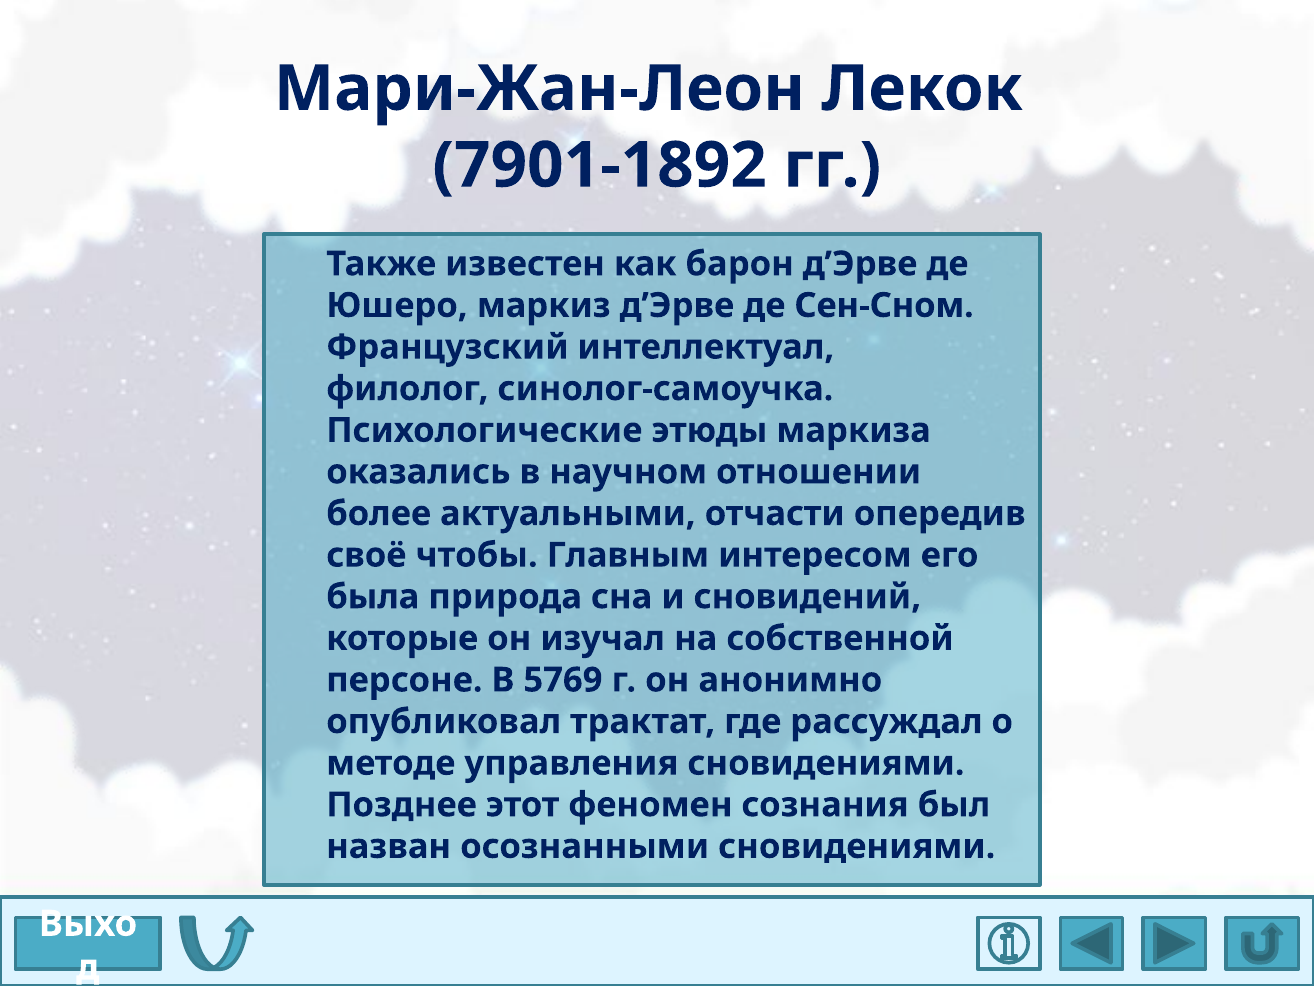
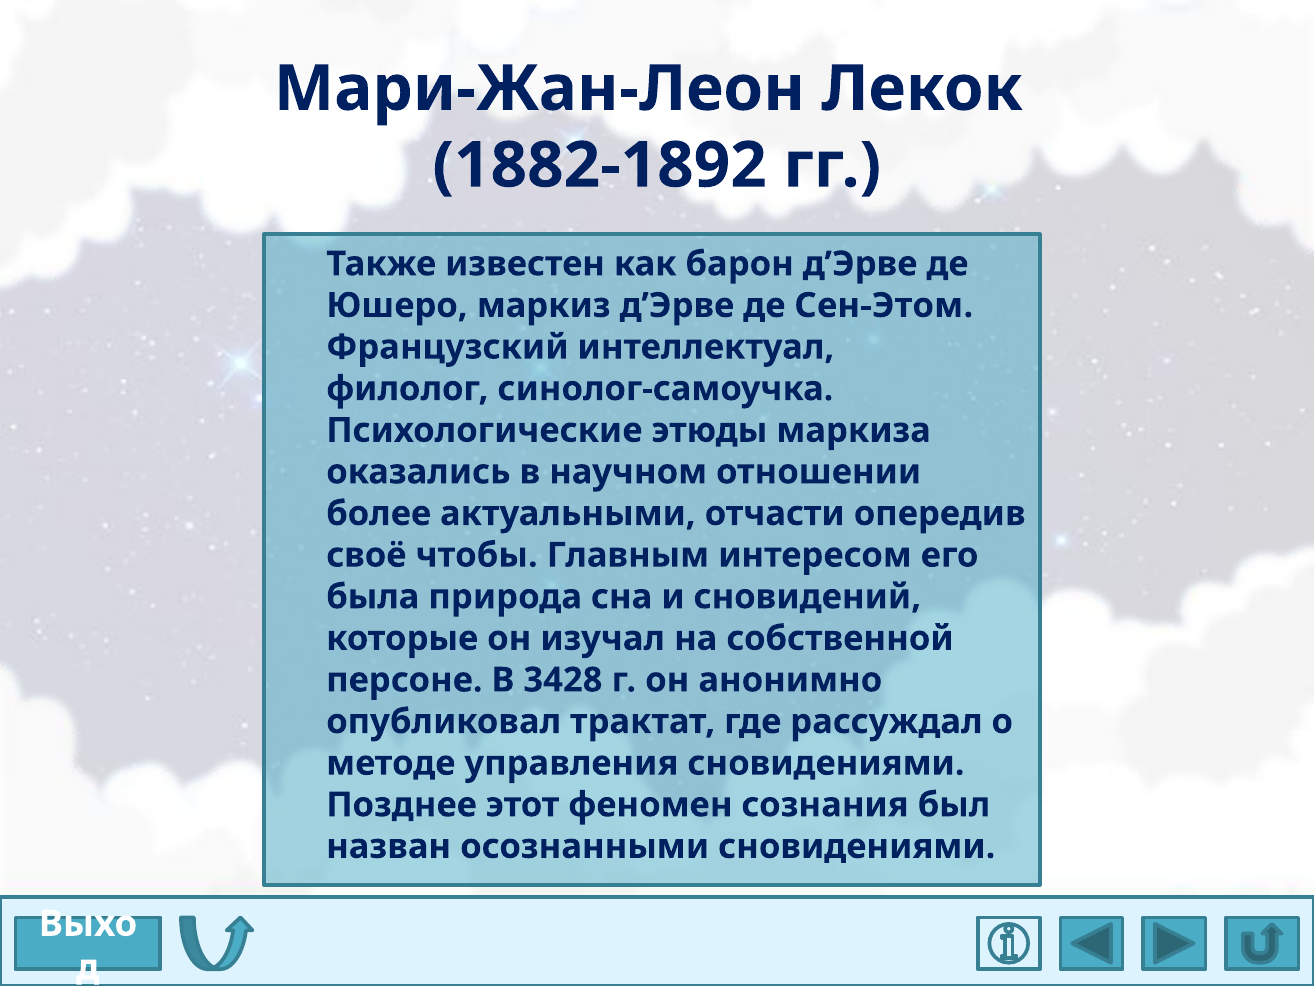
7901-1892: 7901-1892 -> 1882-1892
Сен-Сном: Сен-Сном -> Сен-Этом
5769: 5769 -> 3428
